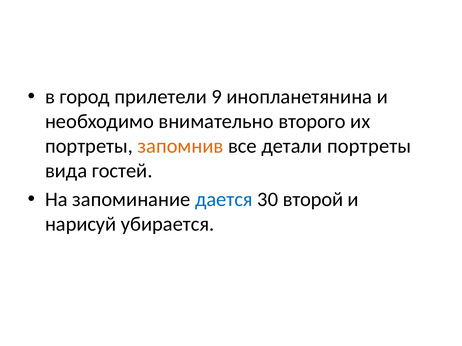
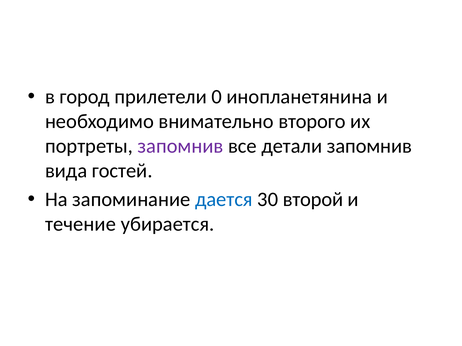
9: 9 -> 0
запомнив at (181, 146) colour: orange -> purple
детали портреты: портреты -> запомнив
нарисуй: нарисуй -> течение
